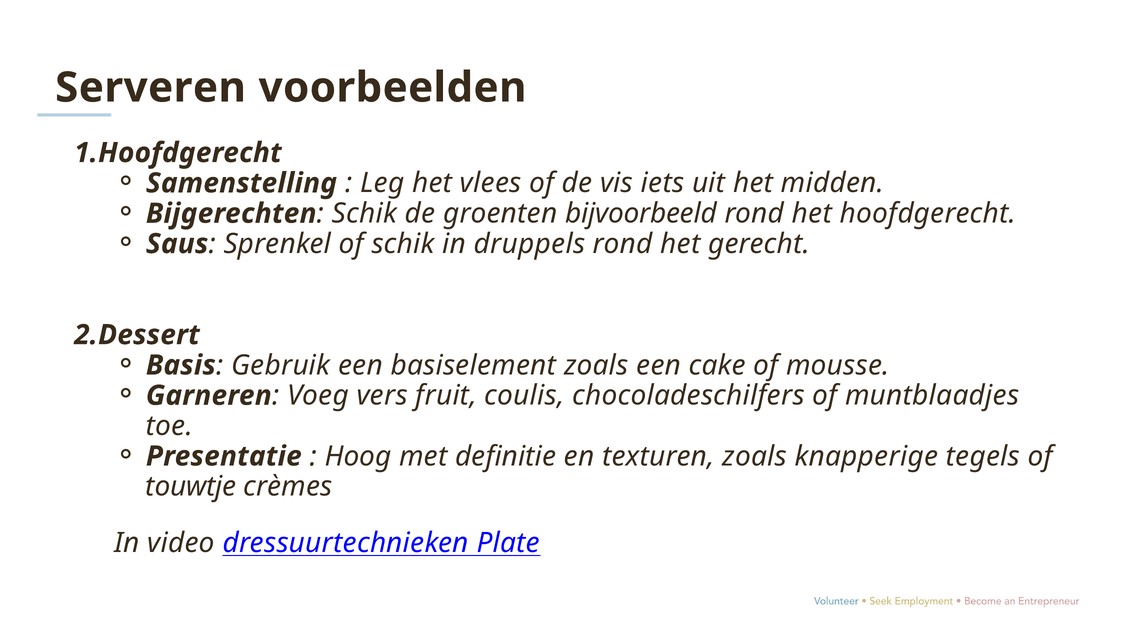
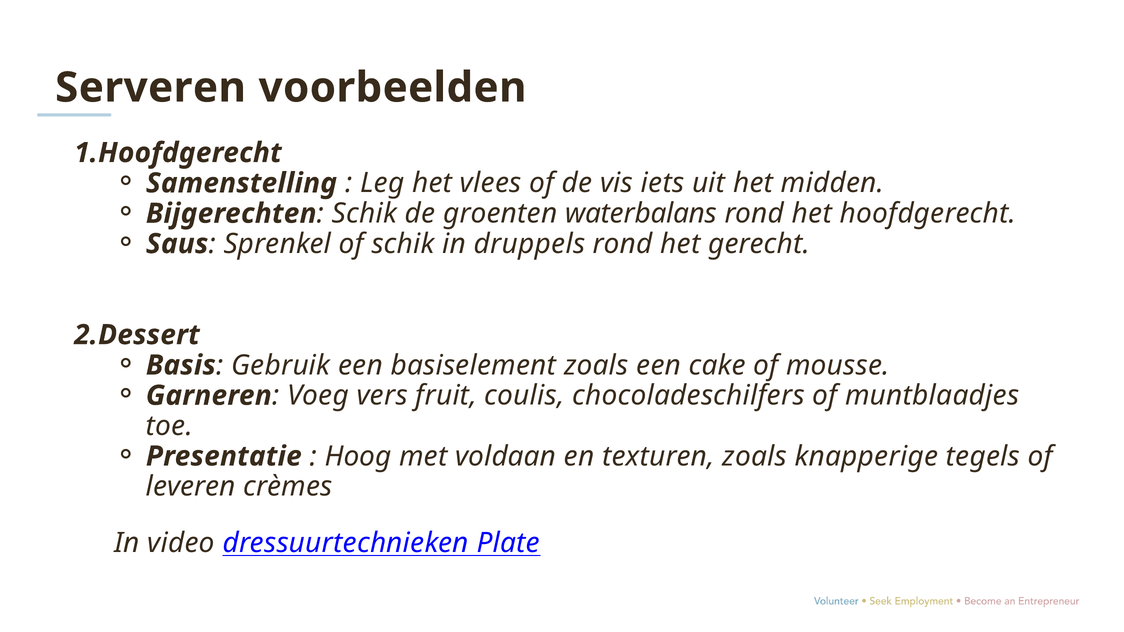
bijvoorbeeld: bijvoorbeeld -> waterbalans
definitie: definitie -> voldaan
touwtje: touwtje -> leveren
